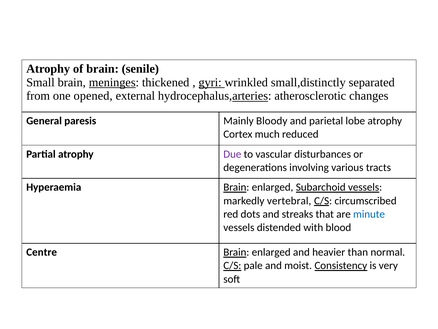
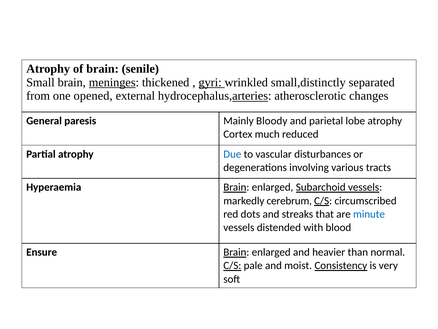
Due colour: purple -> blue
vertebral: vertebral -> cerebrum
Centre: Centre -> Ensure
